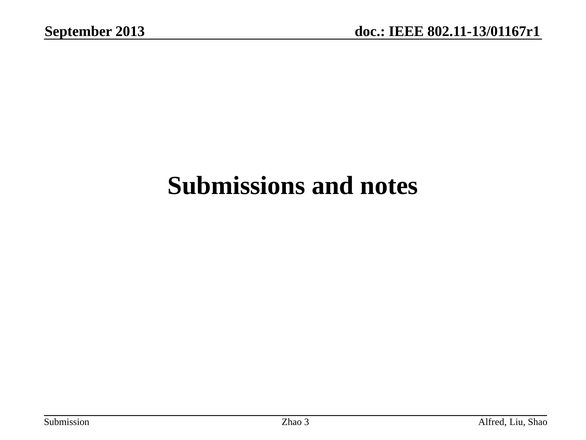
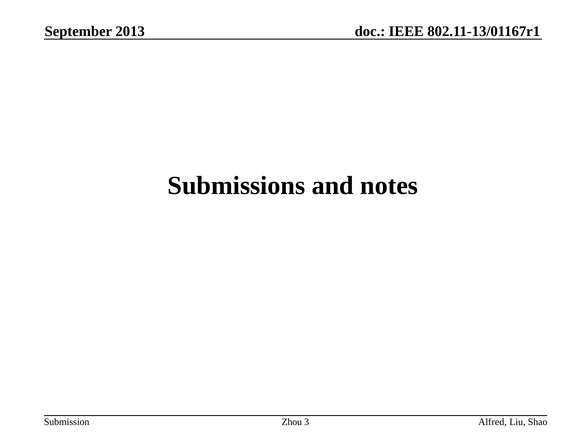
Zhao: Zhao -> Zhou
